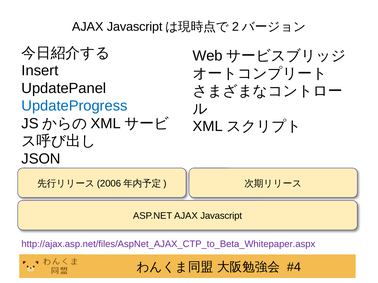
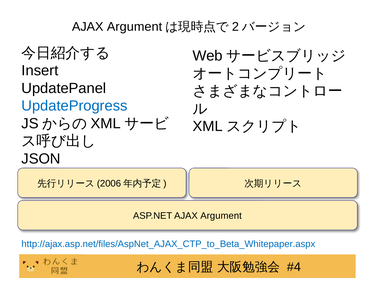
Javascript at (135, 27): Javascript -> Argument
ASP.NET AJAX Javascript: Javascript -> Argument
http://ajax.asp.net/files/AspNet_AJAX_CTP_to_Beta_Whitepaper.aspx colour: purple -> blue
